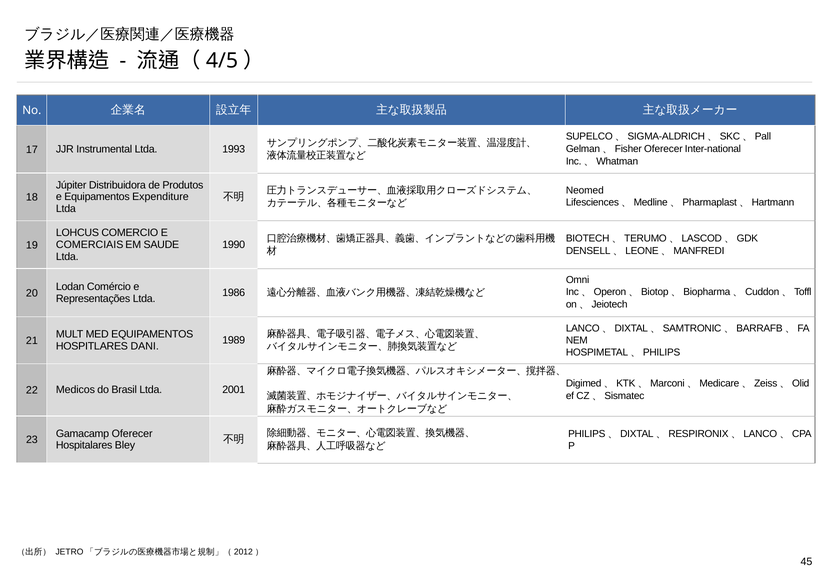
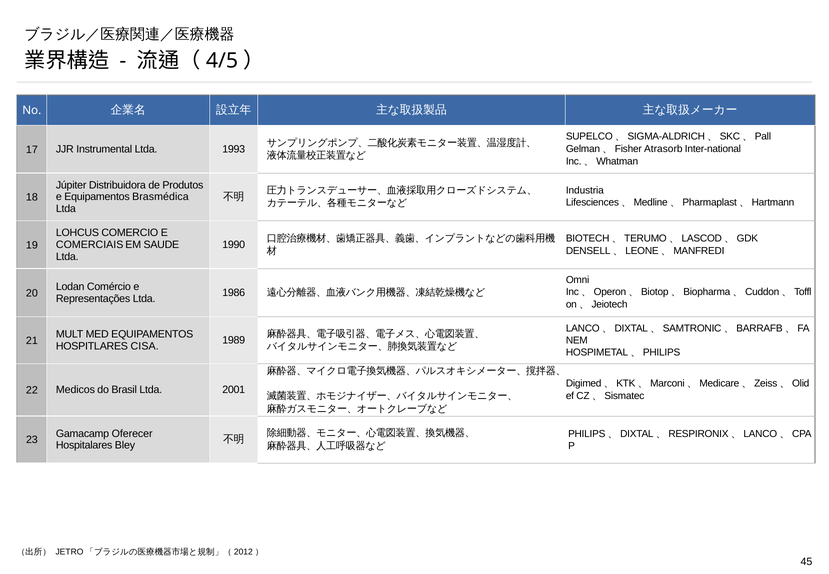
Gelman、Fisher Oferecer: Oferecer -> Atrasorb
Neomed: Neomed -> Industria
Expenditure: Expenditure -> Brasmédica
DANI: DANI -> CISA
